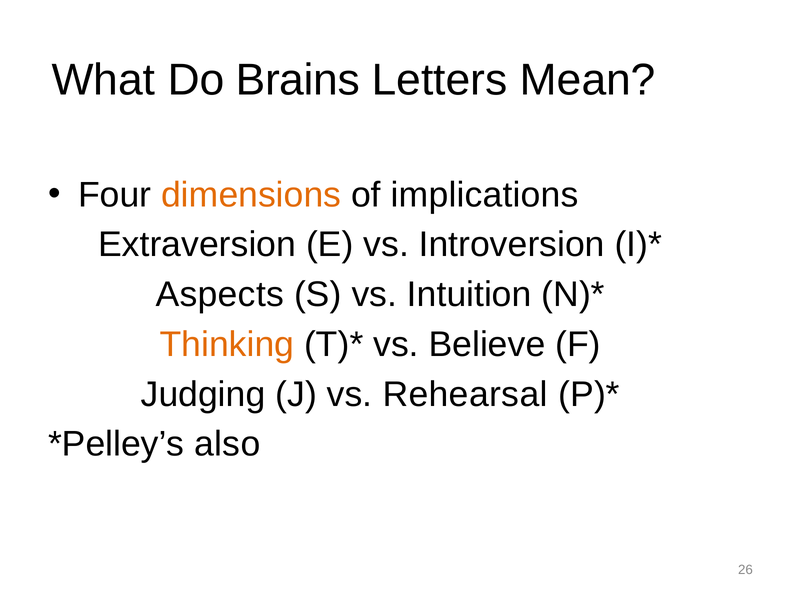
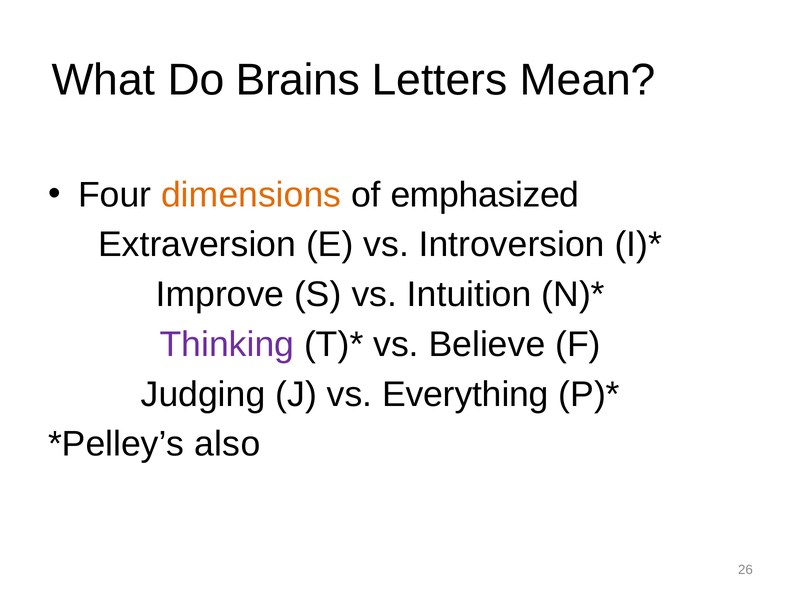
implications: implications -> emphasized
Aspects: Aspects -> Improve
Thinking colour: orange -> purple
Rehearsal: Rehearsal -> Everything
